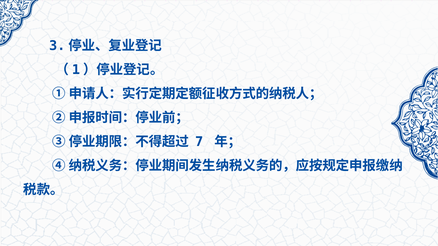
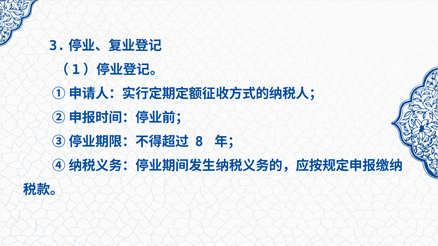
7: 7 -> 8
